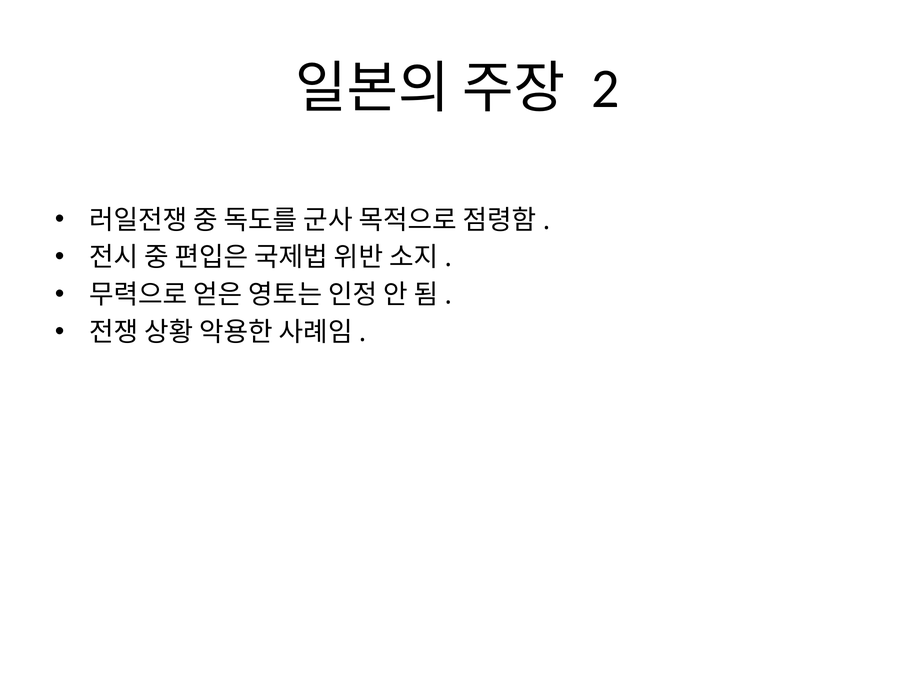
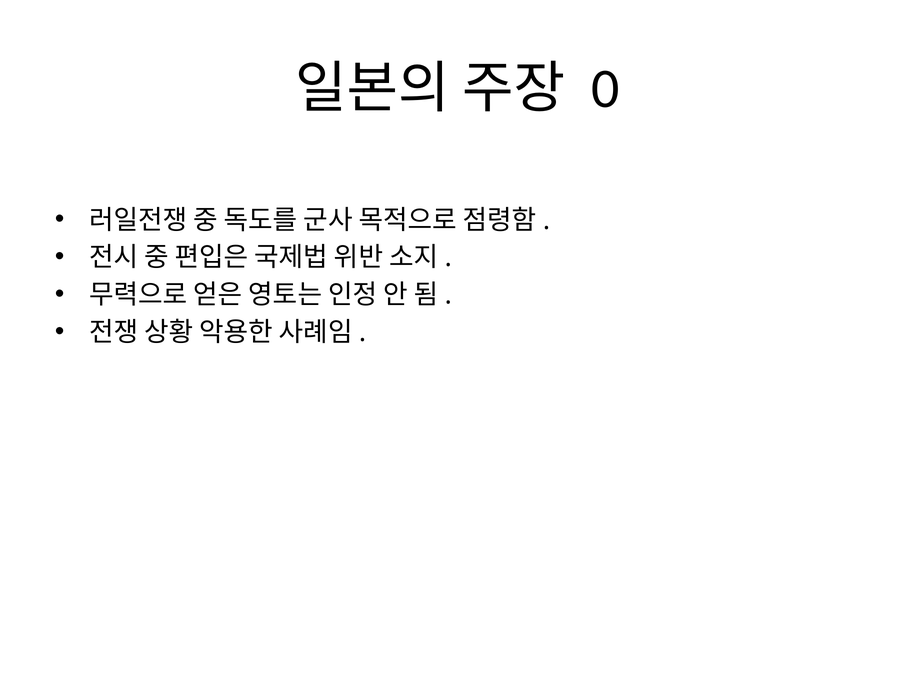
2: 2 -> 0
